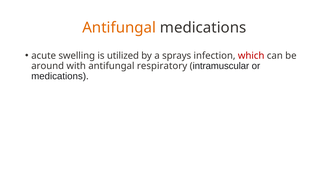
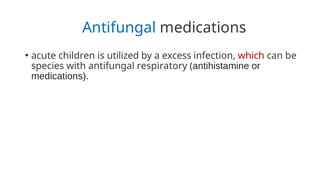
Antifungal at (119, 28) colour: orange -> blue
swelling: swelling -> children
sprays: sprays -> excess
around: around -> species
intramuscular: intramuscular -> antihistamine
